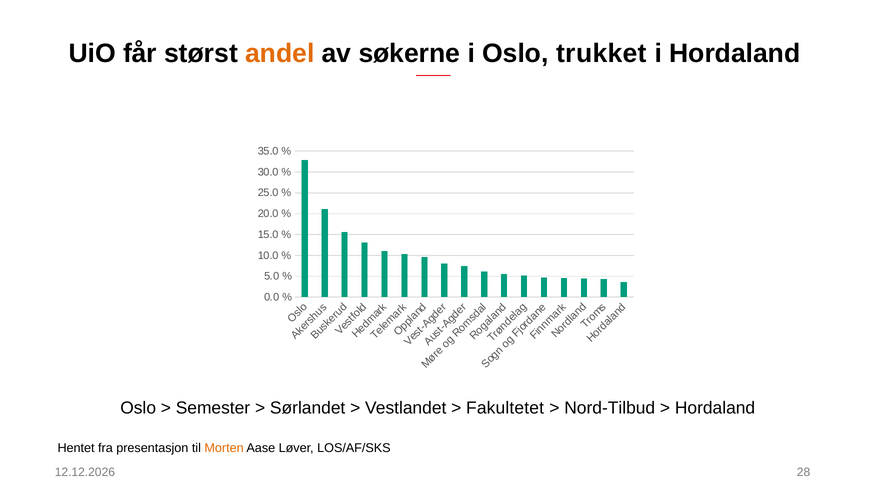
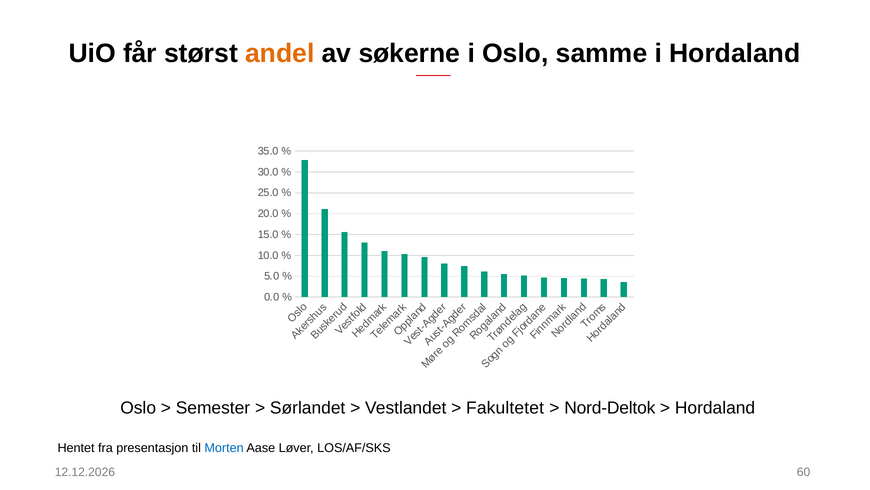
trukket: trukket -> samme
Nord-Tilbud: Nord-Tilbud -> Nord-Deltok
Morten colour: orange -> blue
28: 28 -> 60
